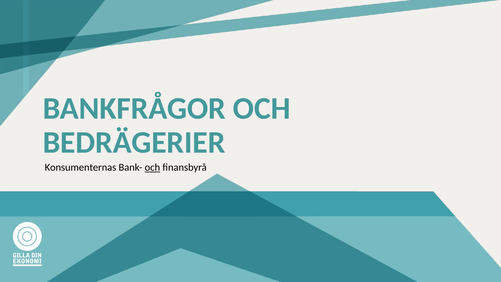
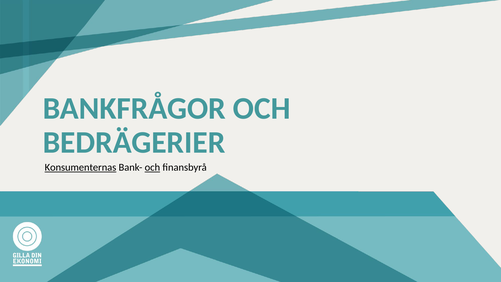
Konsumenternas underline: none -> present
